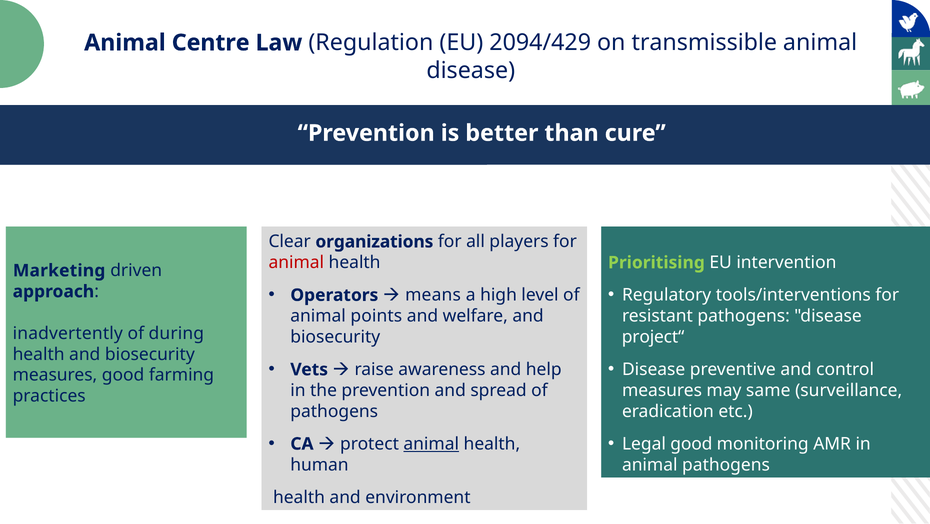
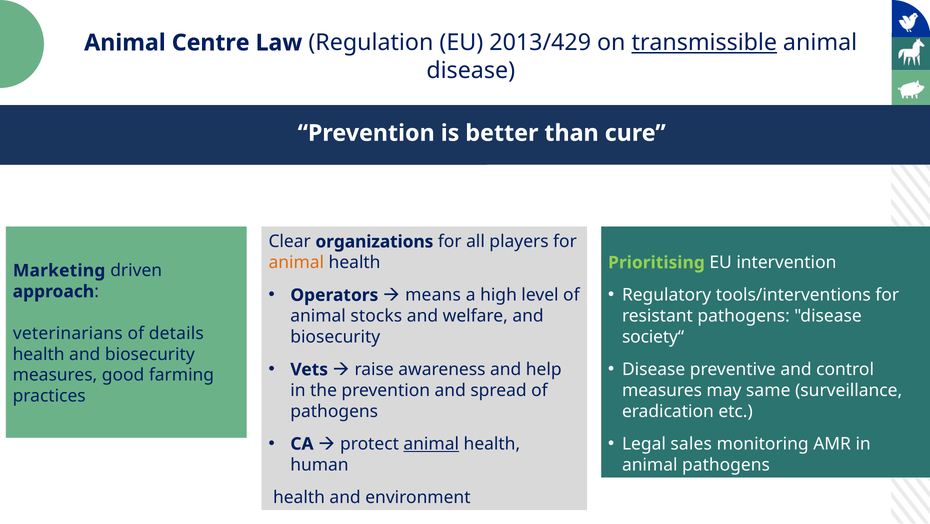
2094/429: 2094/429 -> 2013/429
transmissible underline: none -> present
animal at (296, 263) colour: red -> orange
points: points -> stocks
inadvertently: inadvertently -> veterinarians
during: during -> details
project“: project“ -> society“
Legal good: good -> sales
